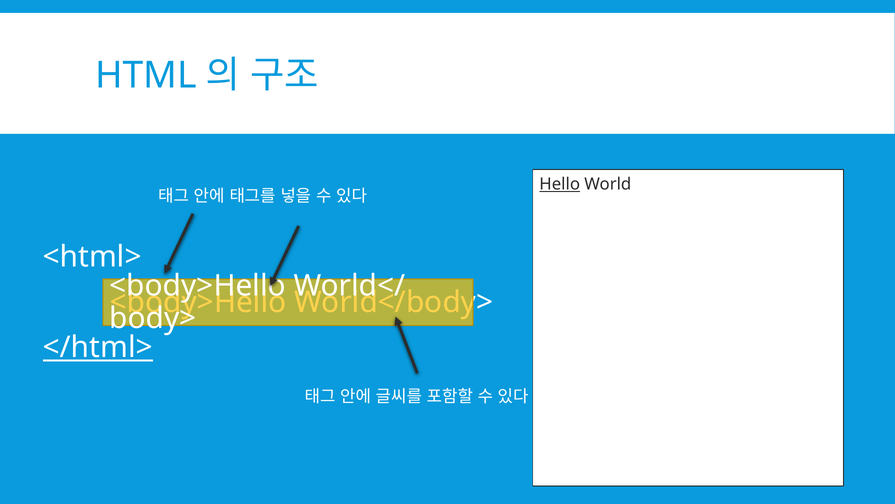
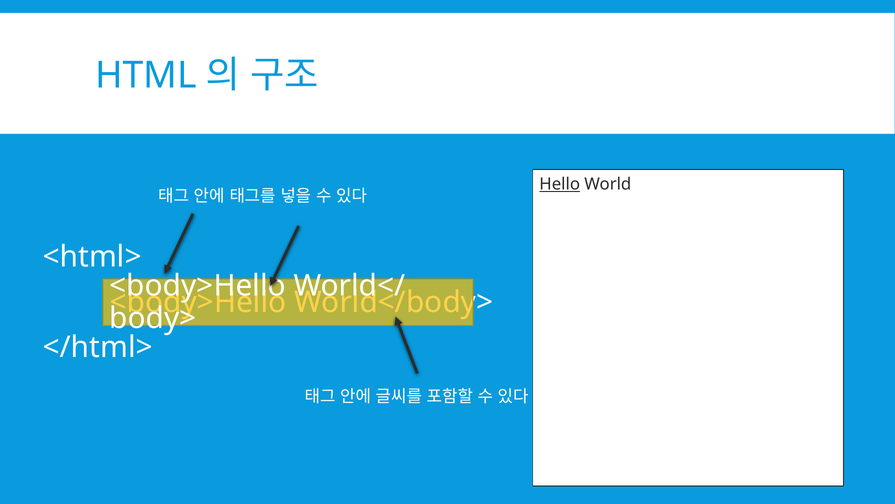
</html> underline: present -> none
